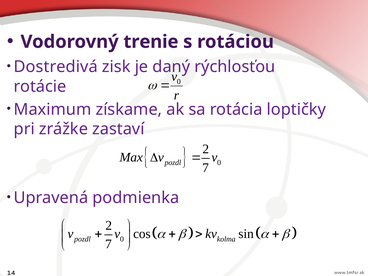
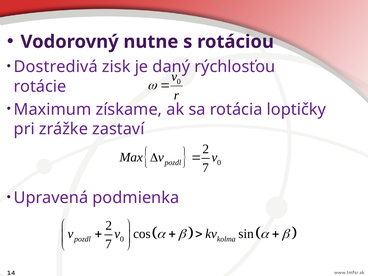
trenie: trenie -> nutne
